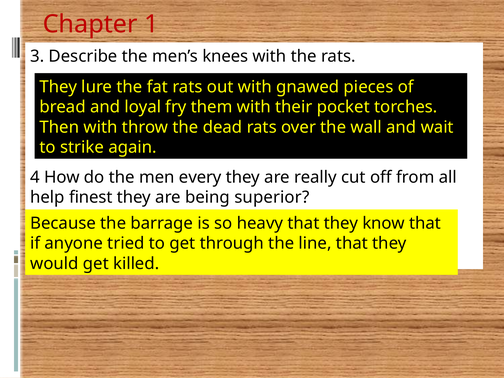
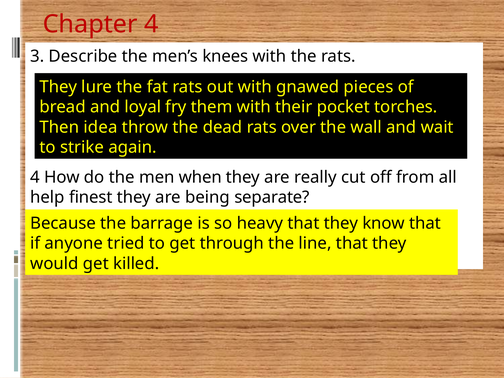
Chapter 1: 1 -> 4
Then with: with -> idea
every: every -> when
superior: superior -> separate
